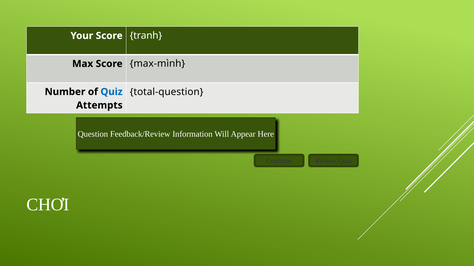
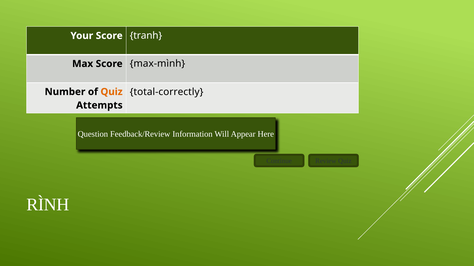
total-question: total-question -> total-correctly
Quiz at (112, 92) colour: blue -> orange
CHƠI: CHƠI -> RÌNH
